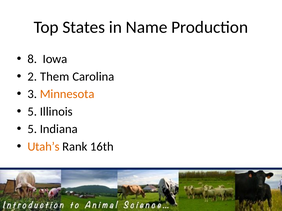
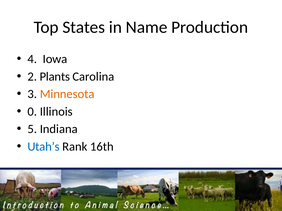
8: 8 -> 4
Them: Them -> Plants
5 at (32, 112): 5 -> 0
Utah’s colour: orange -> blue
